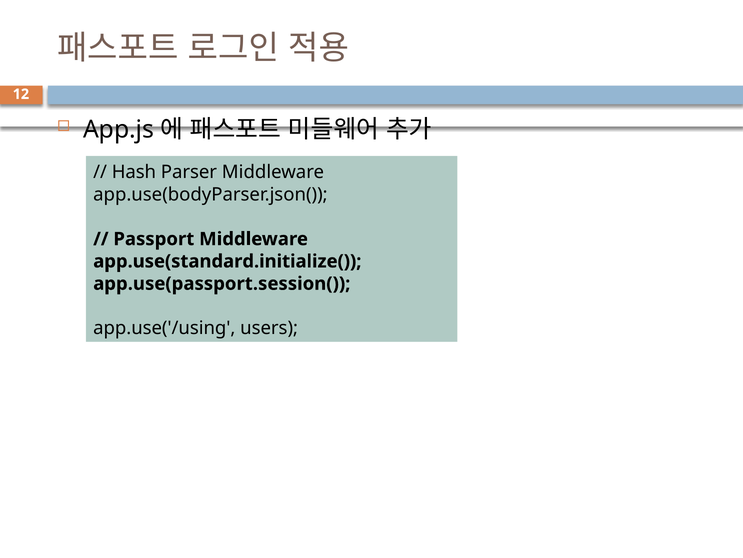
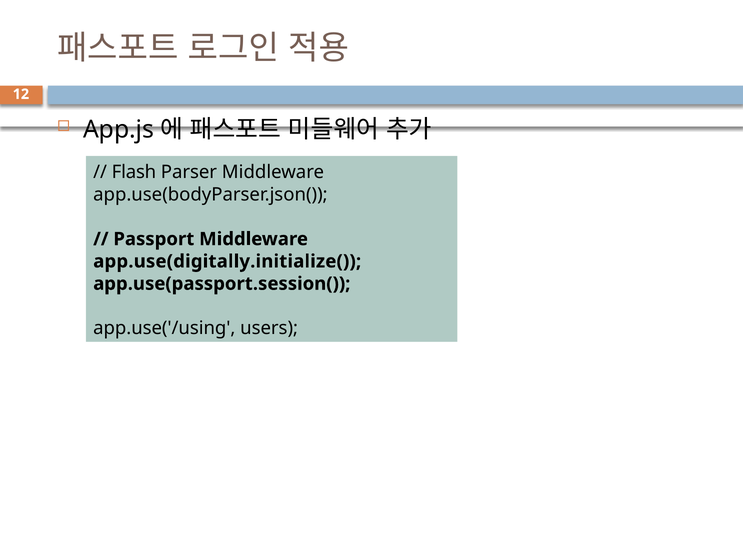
Hash: Hash -> Flash
app.use(standard.initialize(: app.use(standard.initialize( -> app.use(digitally.initialize(
